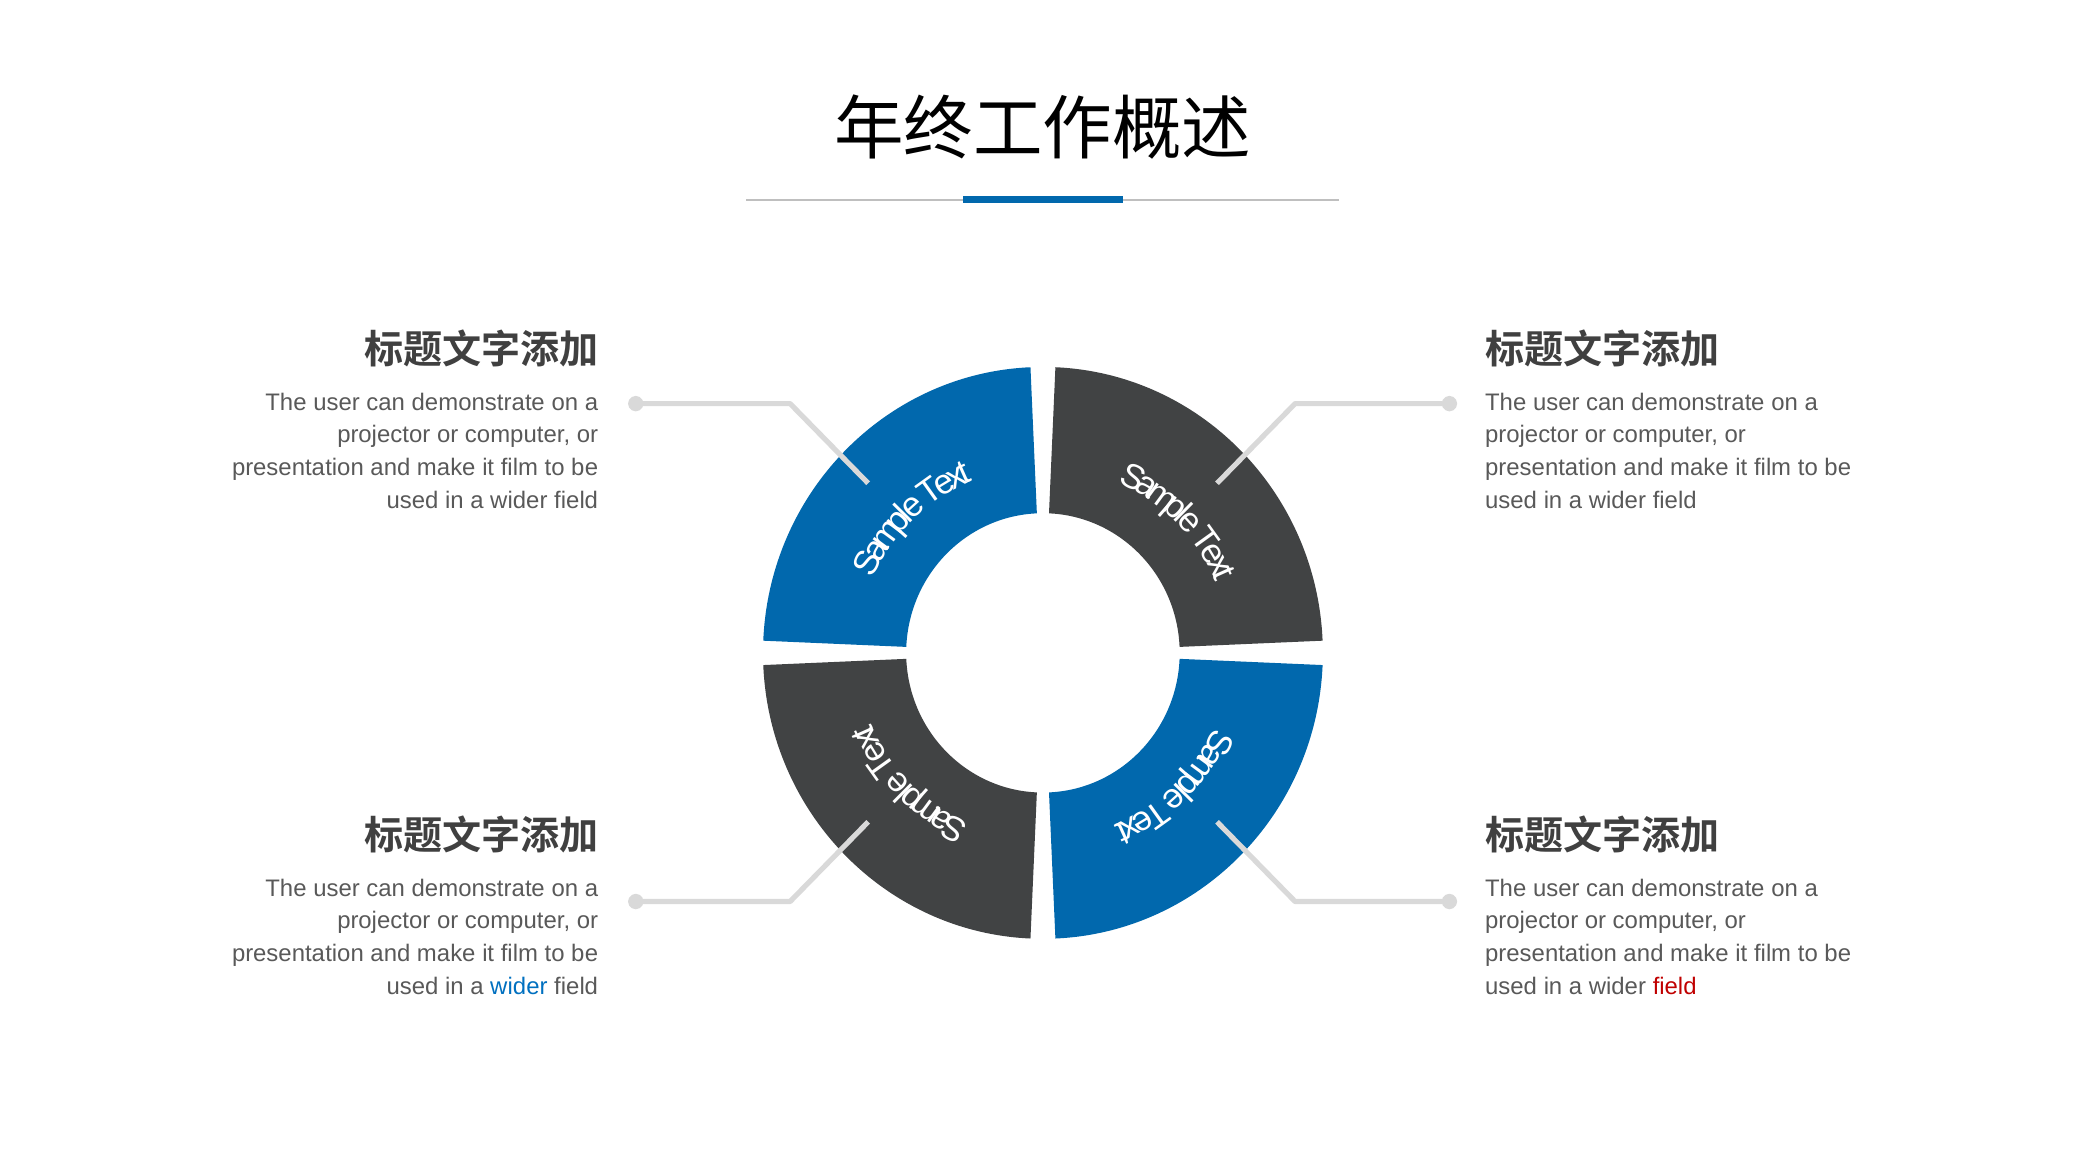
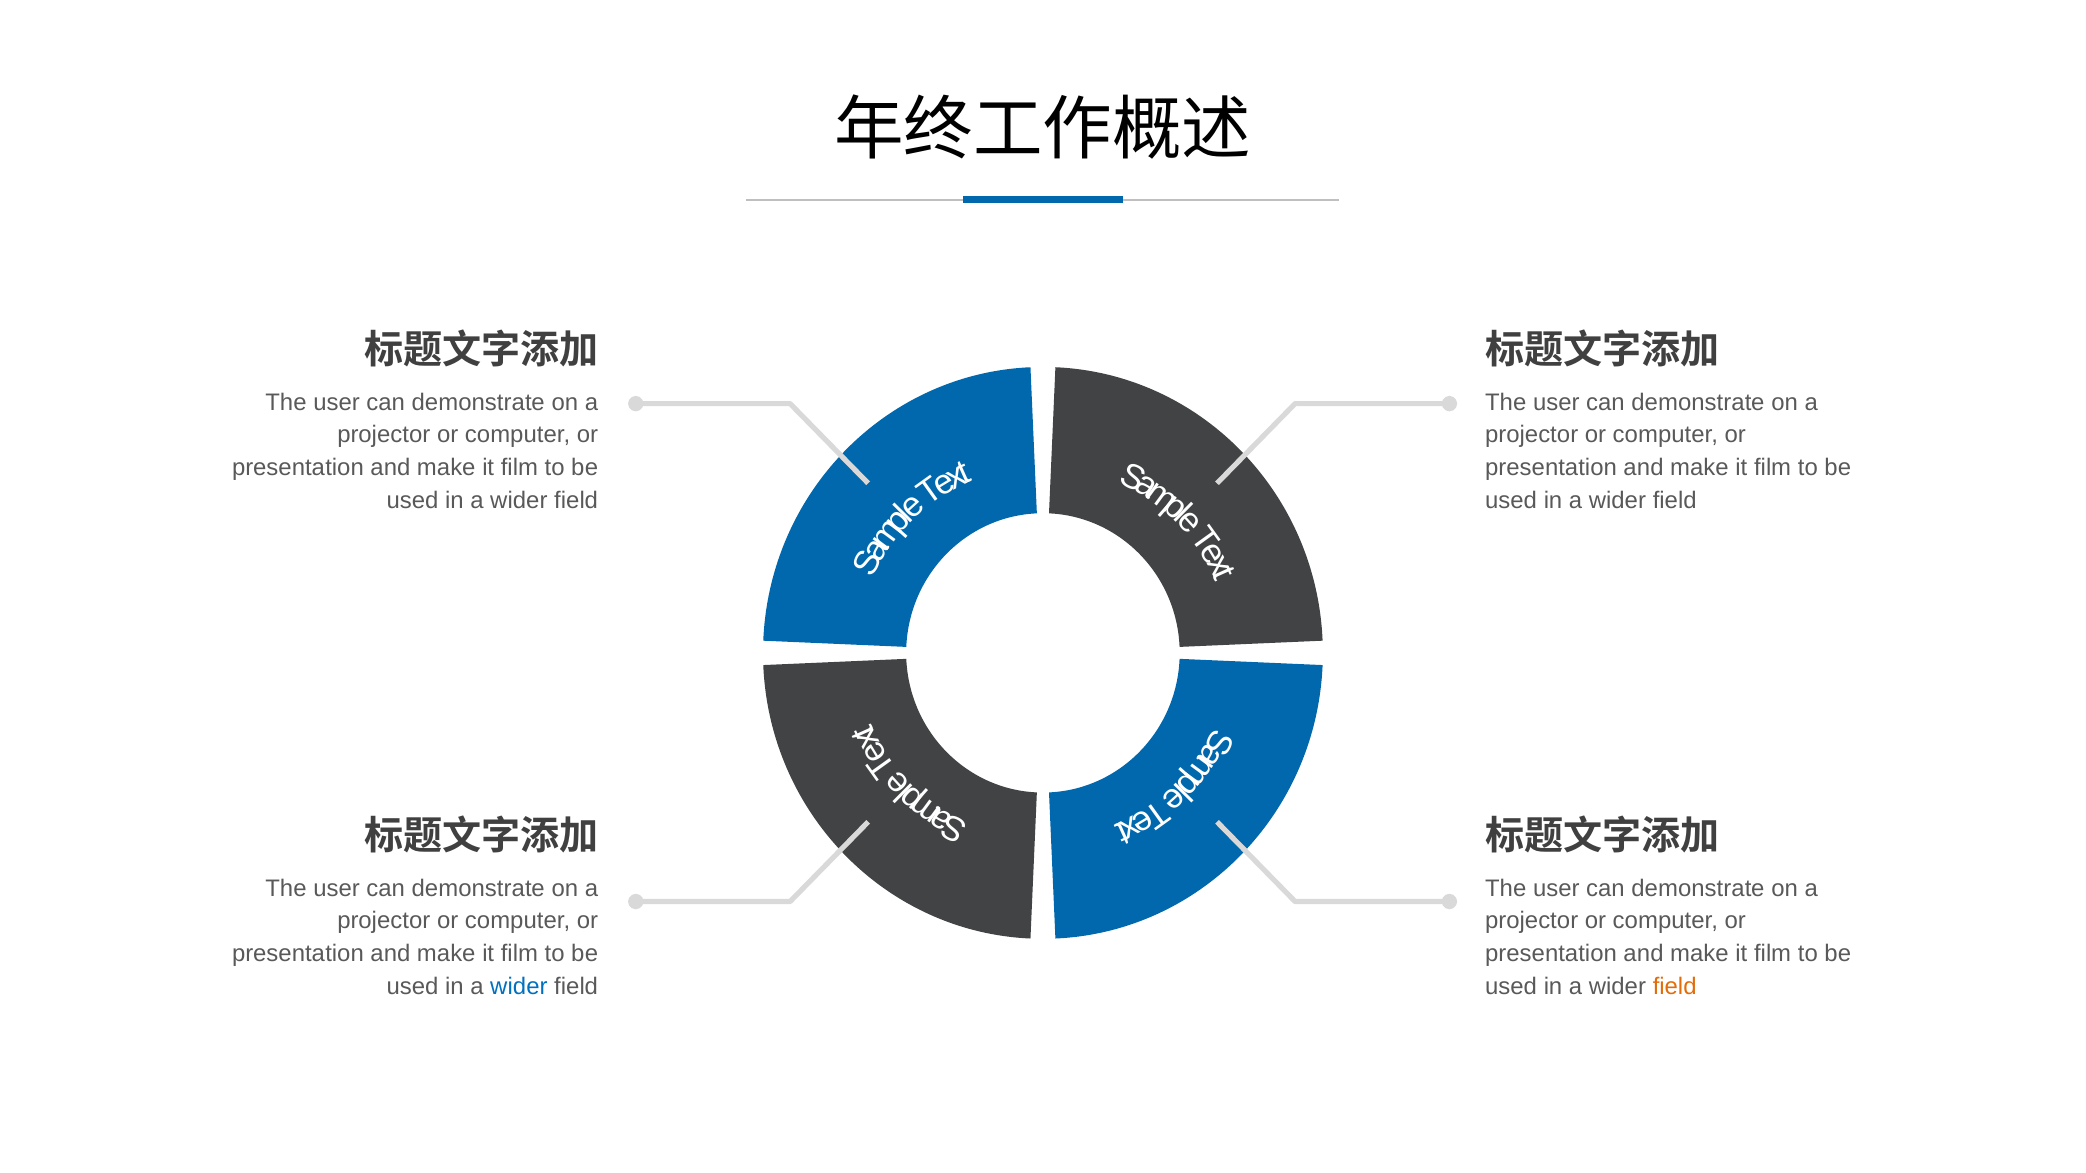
field at (1675, 987) colour: red -> orange
